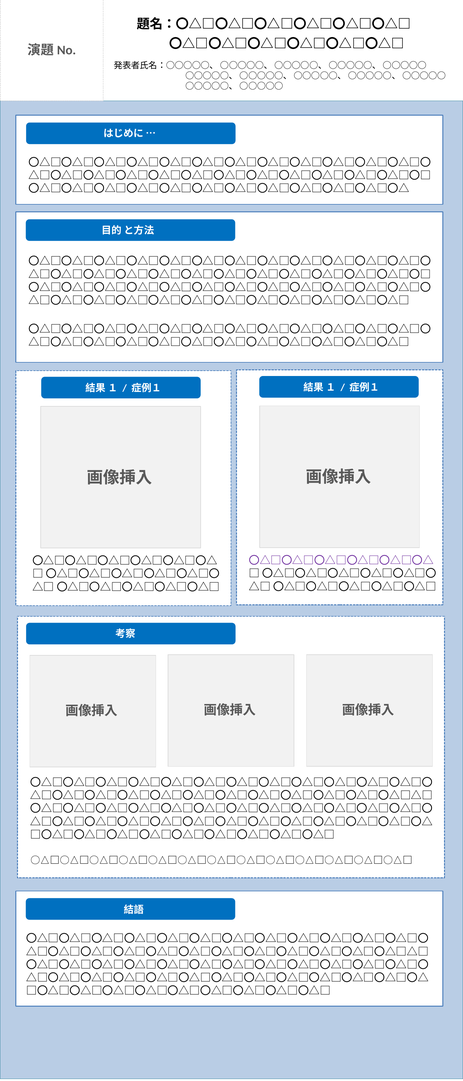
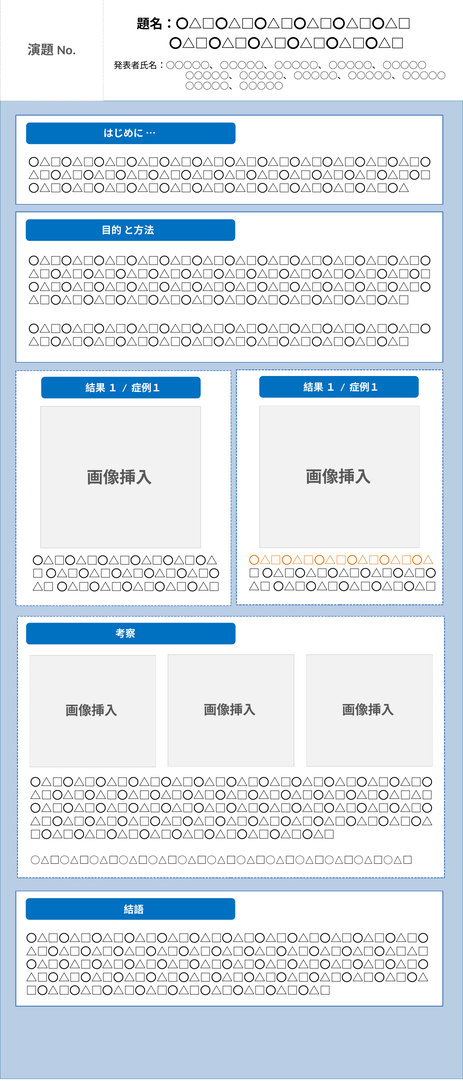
〇△□〇△□〇△□〇△□〇△□〇△ at (341, 560) colour: purple -> orange
